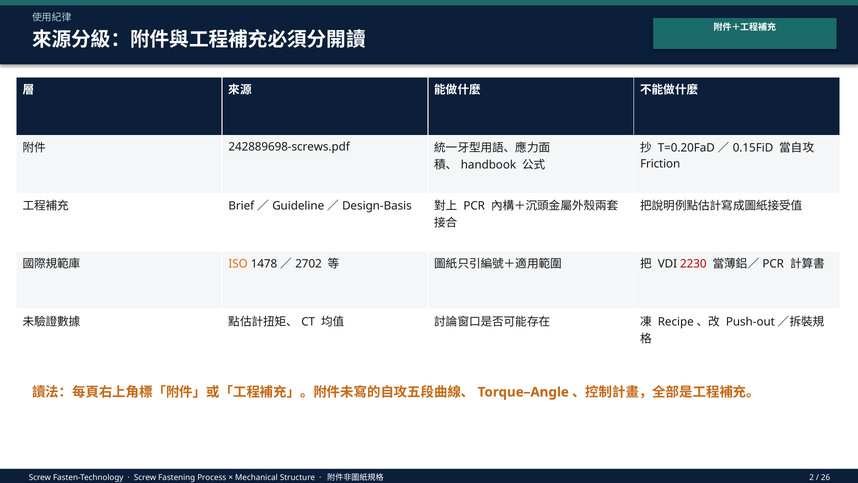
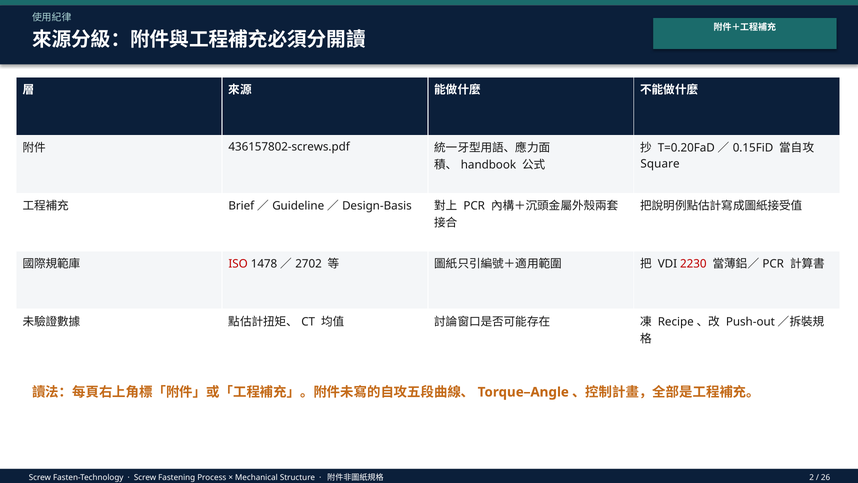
242889698-screws.pdf: 242889698-screws.pdf -> 436157802-screws.pdf
Friction: Friction -> Square
ISO colour: orange -> red
